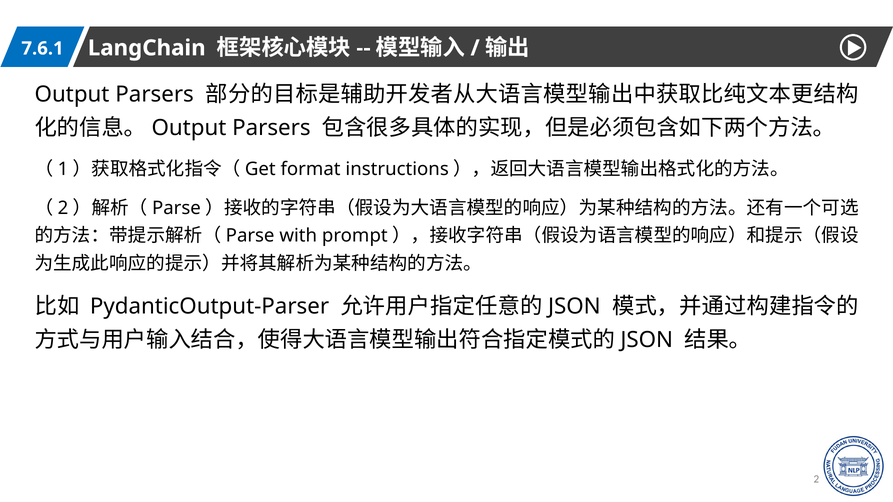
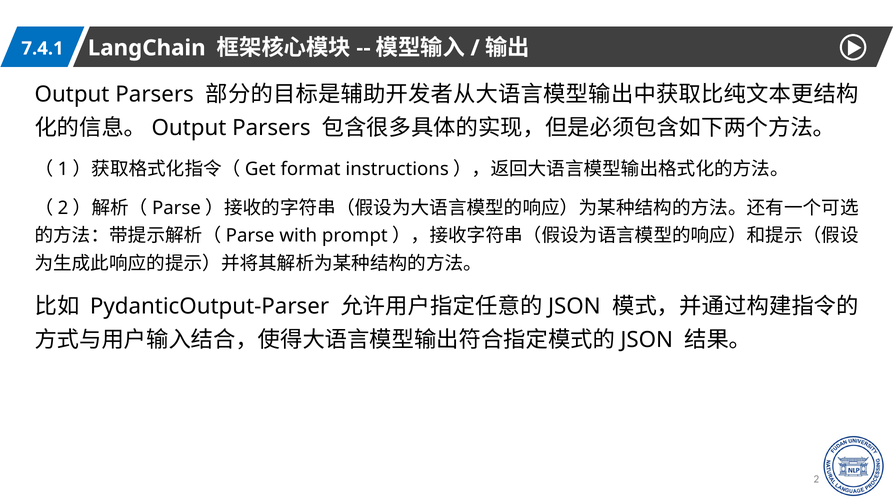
7.6.1: 7.6.1 -> 7.4.1
